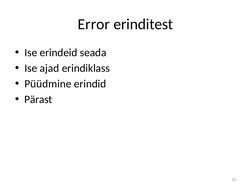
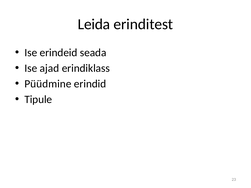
Error: Error -> Leida
Pärast: Pärast -> Tipule
